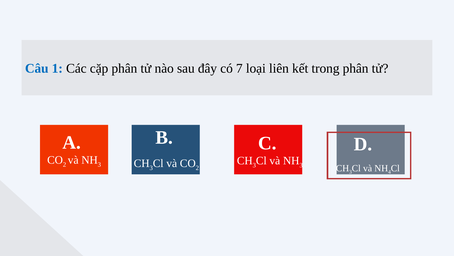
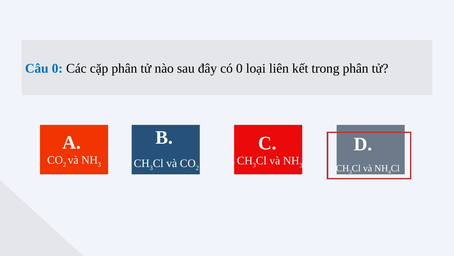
Câu 1: 1 -> 0
có 7: 7 -> 0
